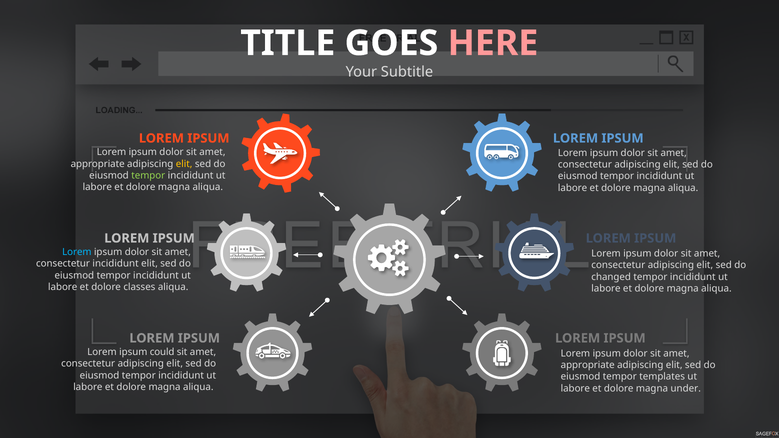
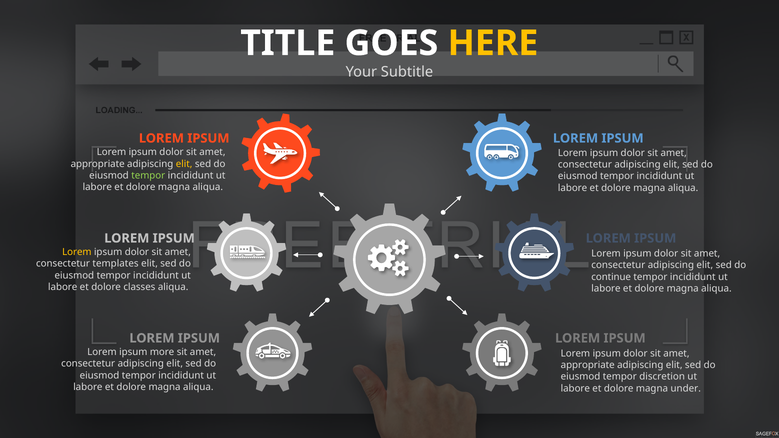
HERE colour: pink -> yellow
Lorem at (77, 252) colour: light blue -> yellow
consectetur incididunt: incididunt -> templates
changed: changed -> continue
could: could -> more
templates: templates -> discretion
